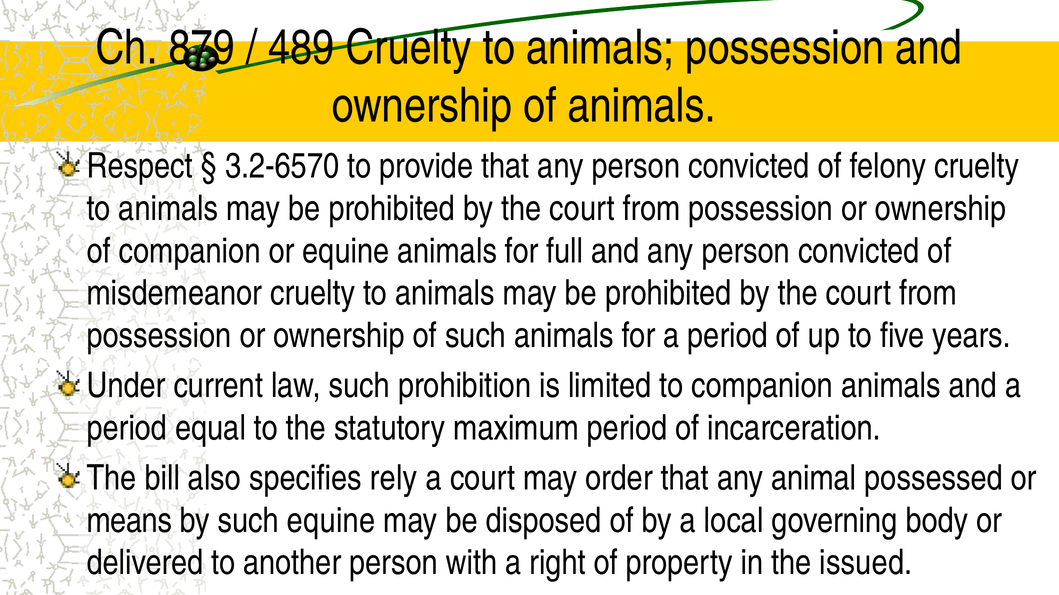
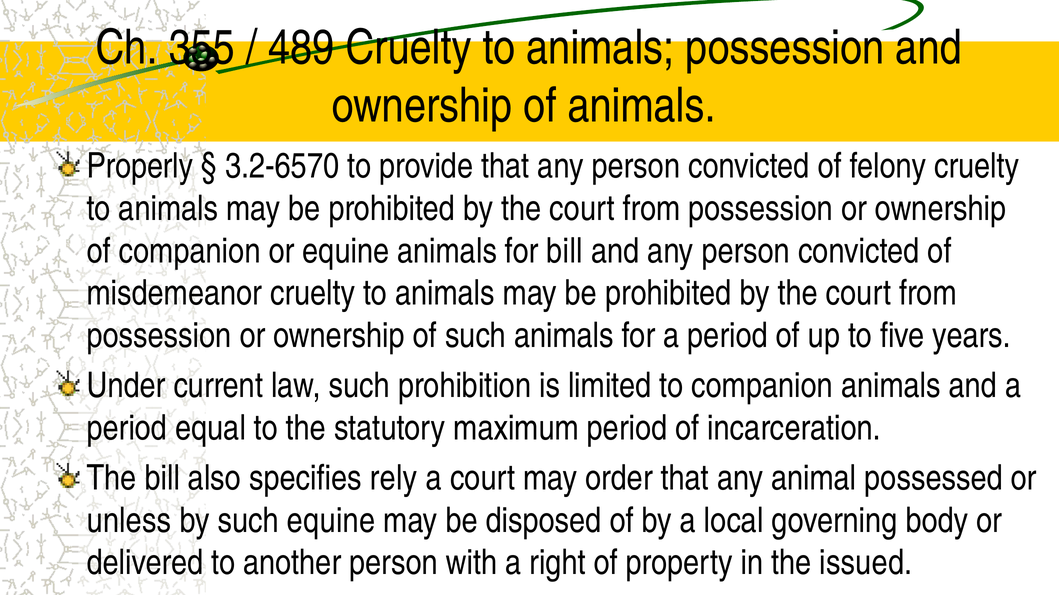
879: 879 -> 355
Respect: Respect -> Properly
for full: full -> bill
means: means -> unless
